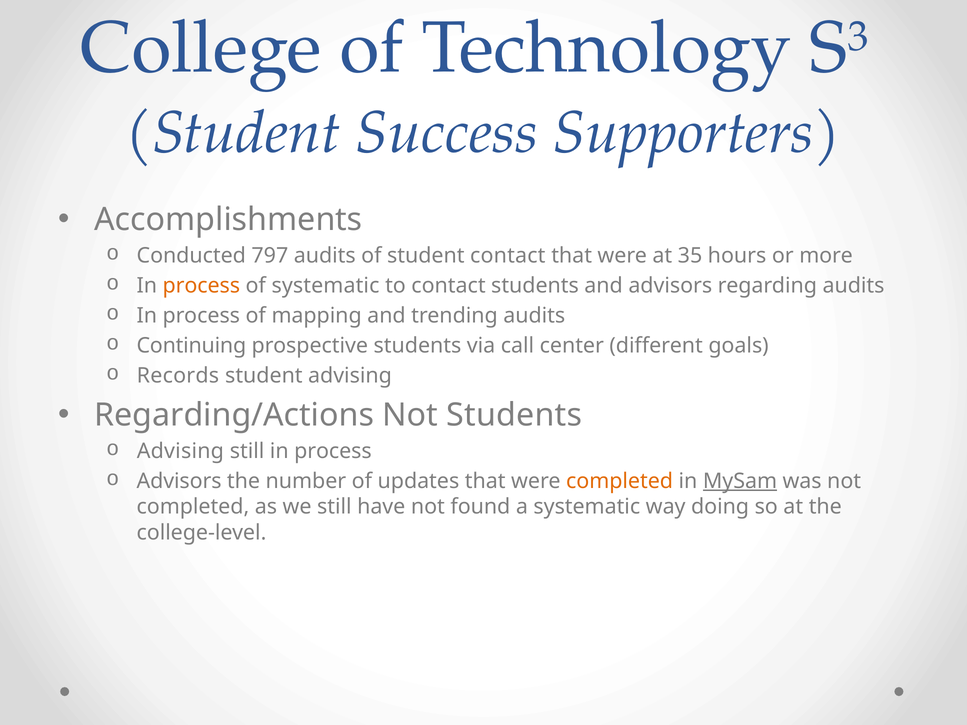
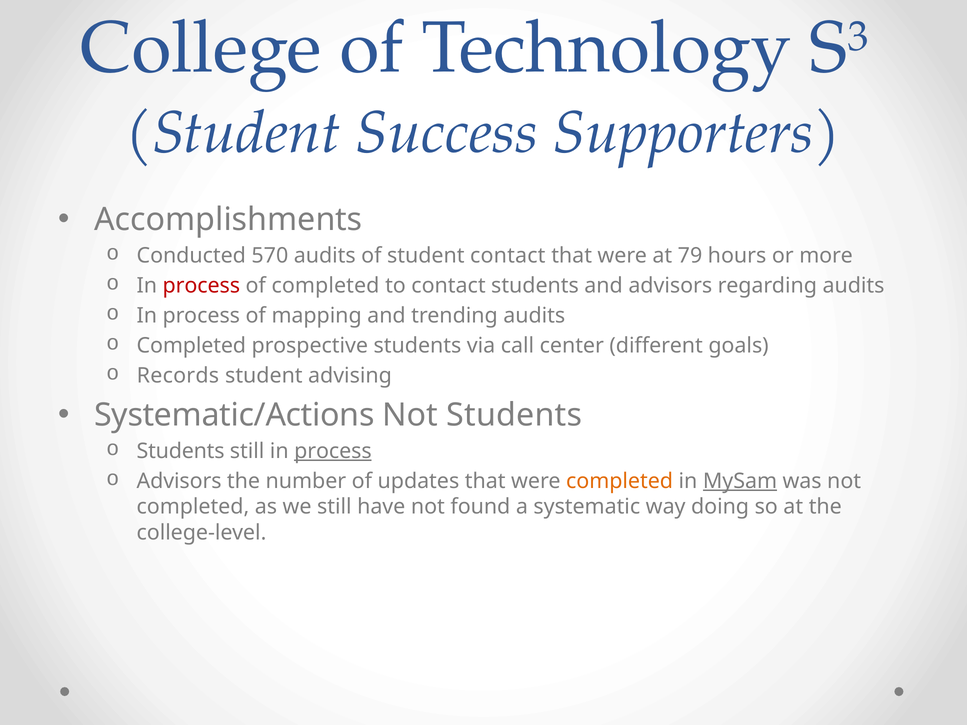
797: 797 -> 570
35: 35 -> 79
process at (201, 286) colour: orange -> red
of systematic: systematic -> completed
Continuing at (191, 346): Continuing -> Completed
Regarding/Actions: Regarding/Actions -> Systematic/Actions
Advising at (180, 451): Advising -> Students
process at (333, 451) underline: none -> present
